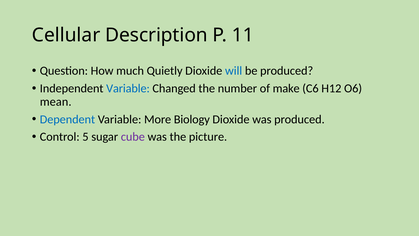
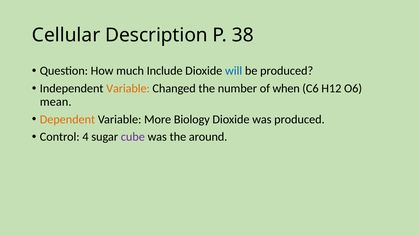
11: 11 -> 38
Quietly: Quietly -> Include
Variable at (128, 88) colour: blue -> orange
make: make -> when
Dependent colour: blue -> orange
5: 5 -> 4
picture: picture -> around
